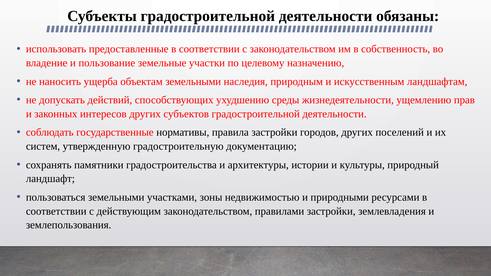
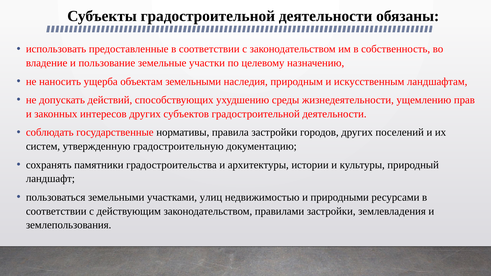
зоны: зоны -> улиц
